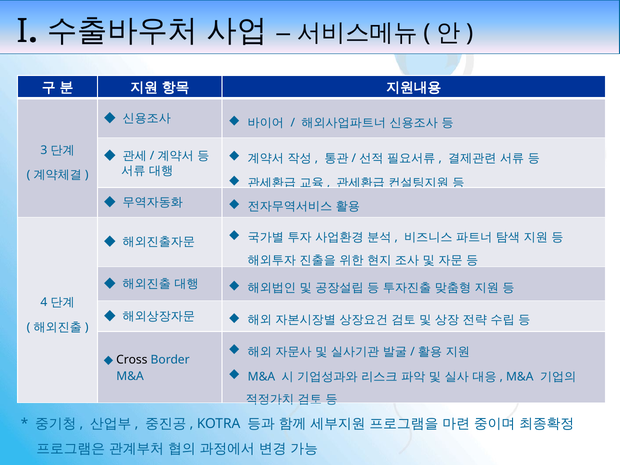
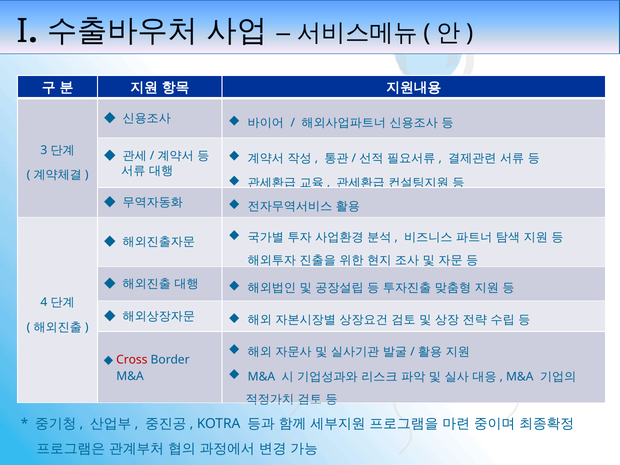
Cross colour: black -> red
